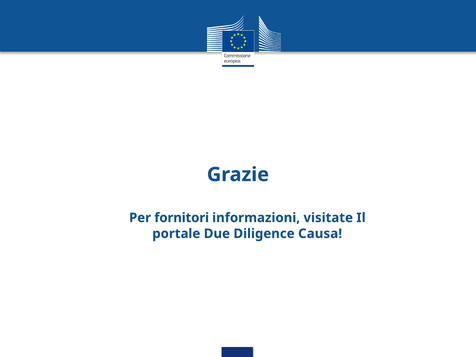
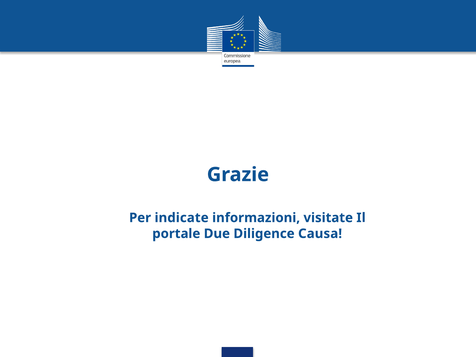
fornitori: fornitori -> indicate
